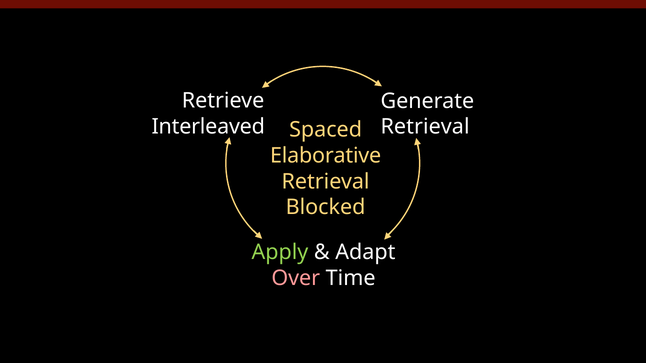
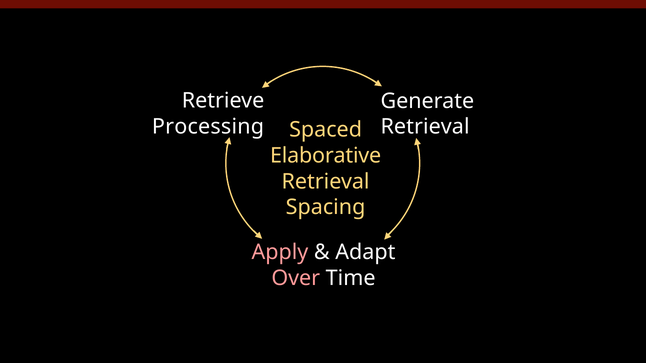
Interleaved: Interleaved -> Processing
Blocked: Blocked -> Spacing
Apply colour: light green -> pink
